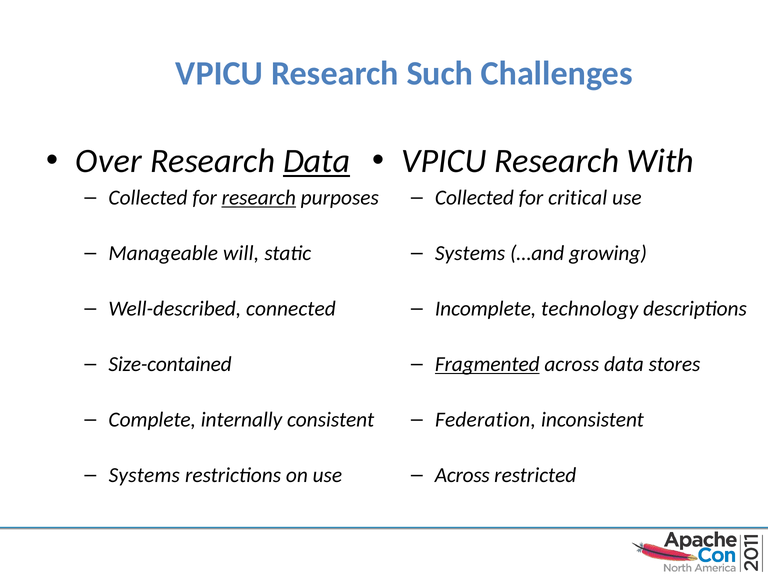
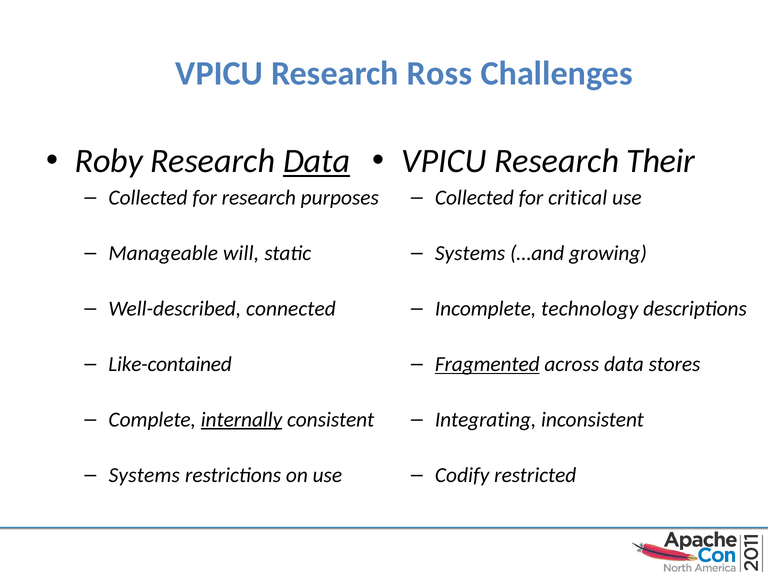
Such: Such -> Ross
Over: Over -> Roby
With: With -> Their
research at (259, 198) underline: present -> none
Size-contained: Size-contained -> Like-contained
internally underline: none -> present
Federation: Federation -> Integrating
Across at (462, 475): Across -> Codify
